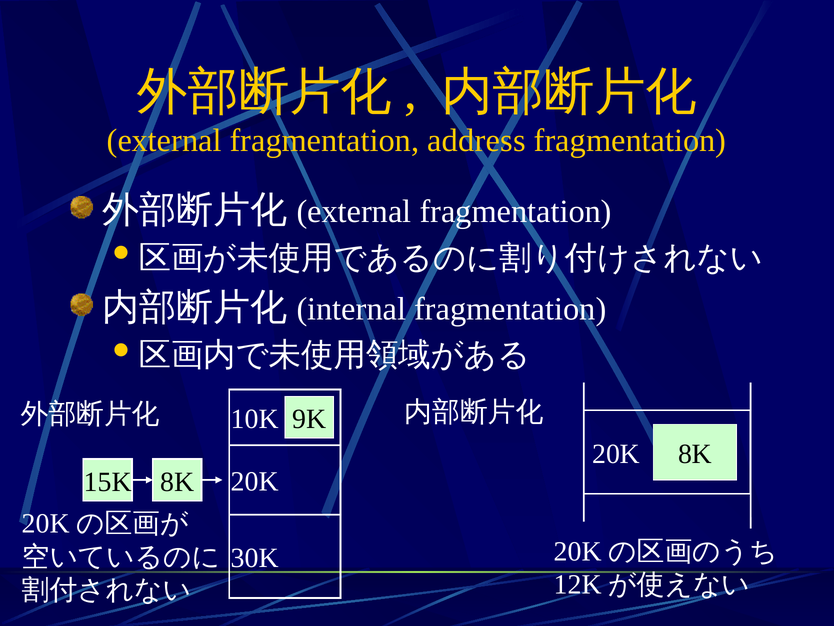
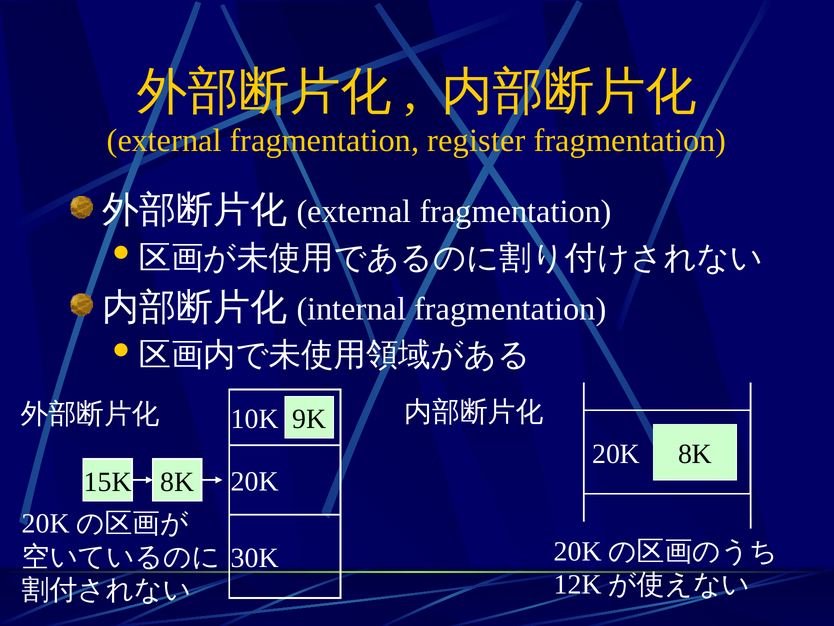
address: address -> register
